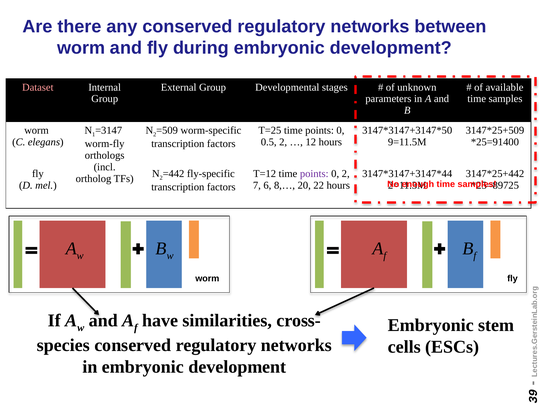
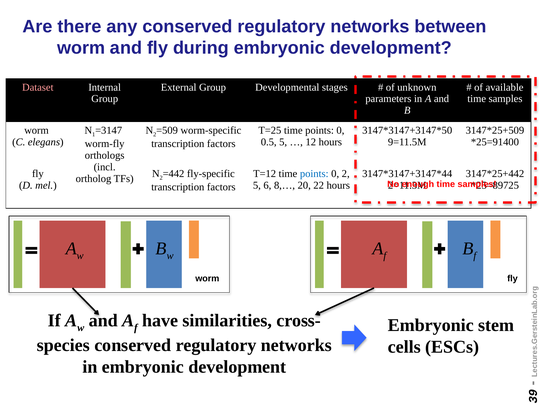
0.5 2: 2 -> 5
points at (314, 174) colour: purple -> blue
7 at (257, 185): 7 -> 5
